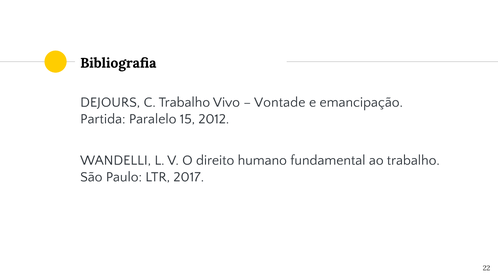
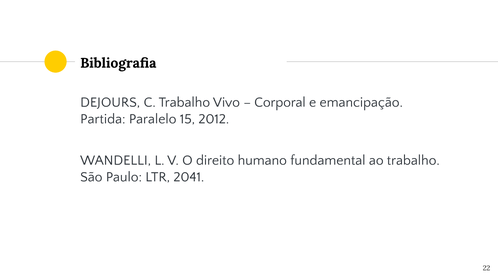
Vontade: Vontade -> Corporal
2017: 2017 -> 2041
